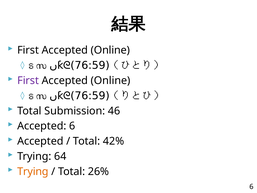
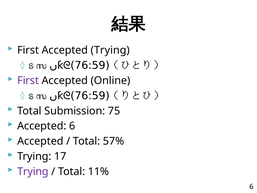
Online at (110, 50): Online -> Trying
46: 46 -> 75
42%: 42% -> 57%
64: 64 -> 17
Trying at (33, 171) colour: orange -> purple
26%: 26% -> 11%
